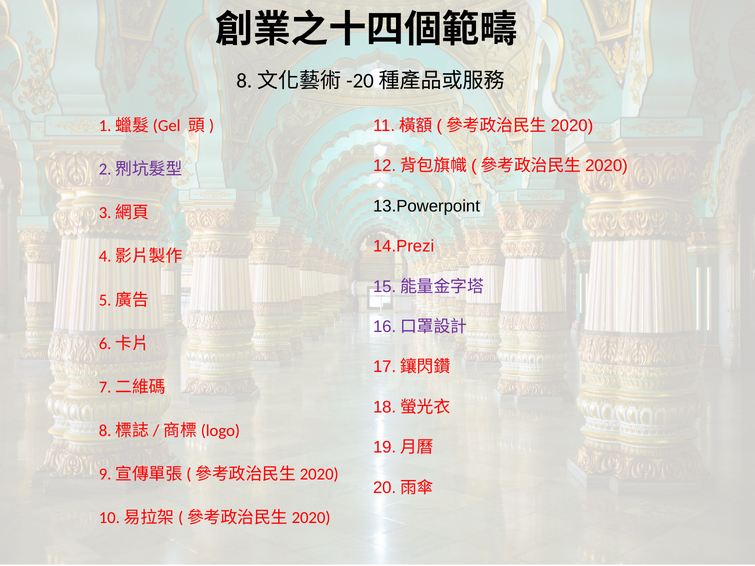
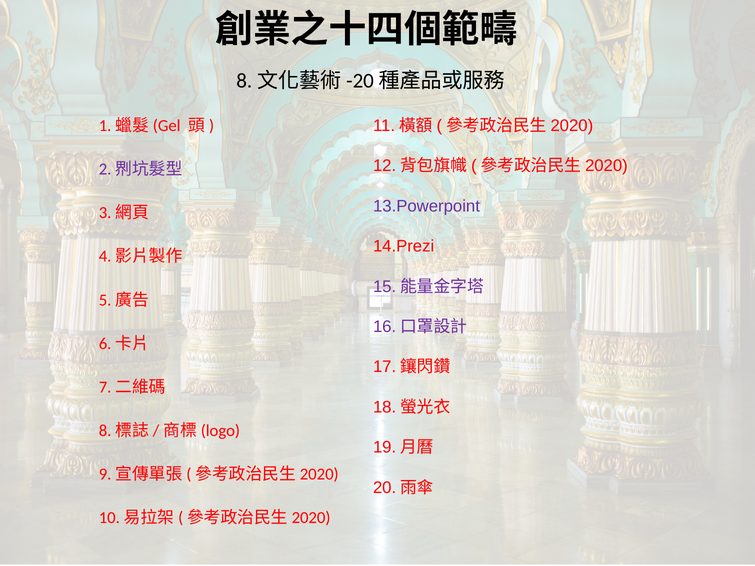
13.Powerpoint colour: black -> purple
